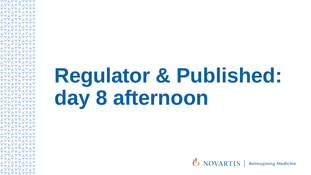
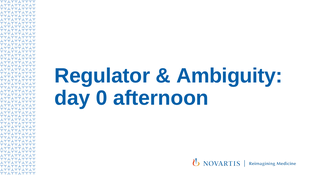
Published: Published -> Ambiguity
8: 8 -> 0
